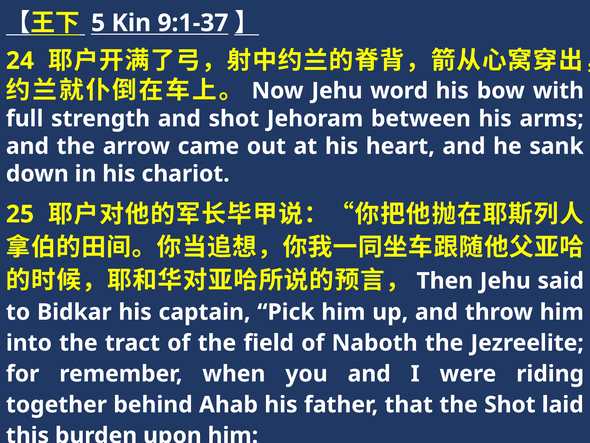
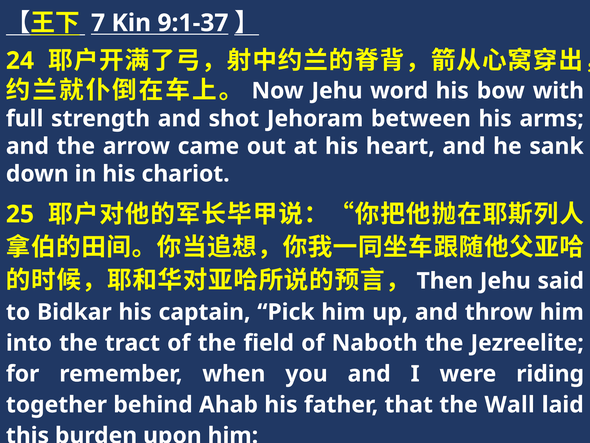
5: 5 -> 7
the Shot: Shot -> Wall
